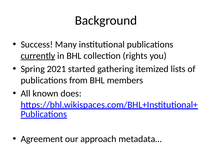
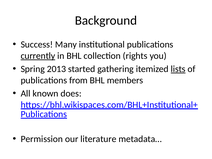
2021: 2021 -> 2013
lists underline: none -> present
Agreement: Agreement -> Permission
approach: approach -> literature
